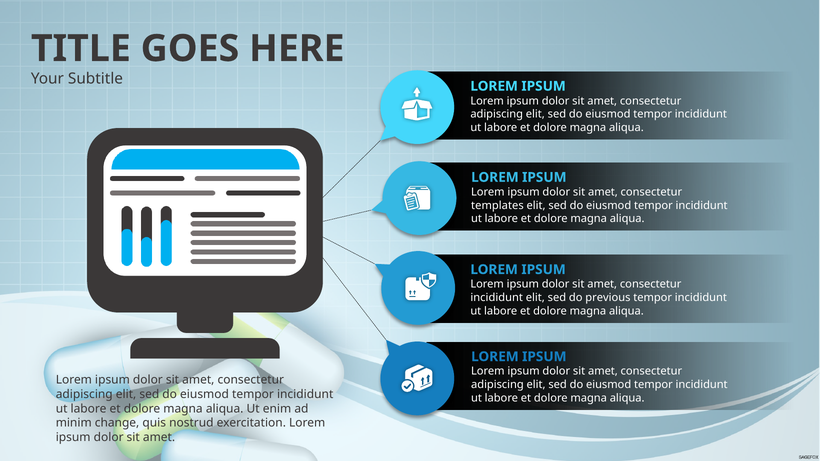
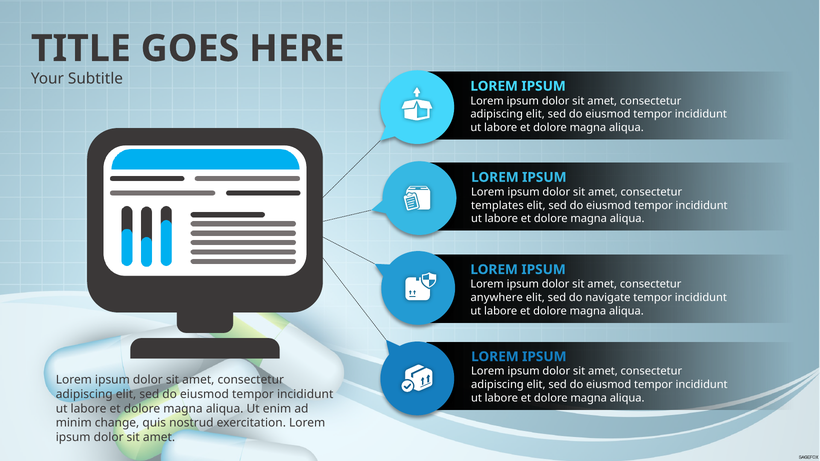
incididunt at (497, 298): incididunt -> anywhere
previous: previous -> navigate
